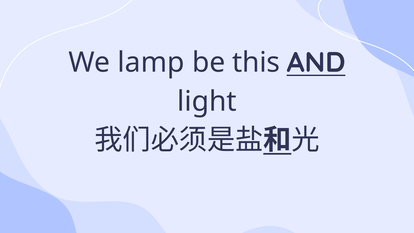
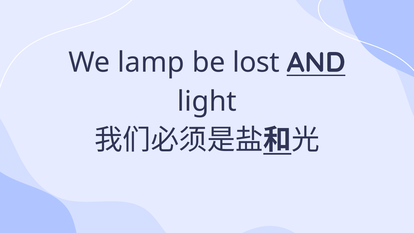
this: this -> lost
